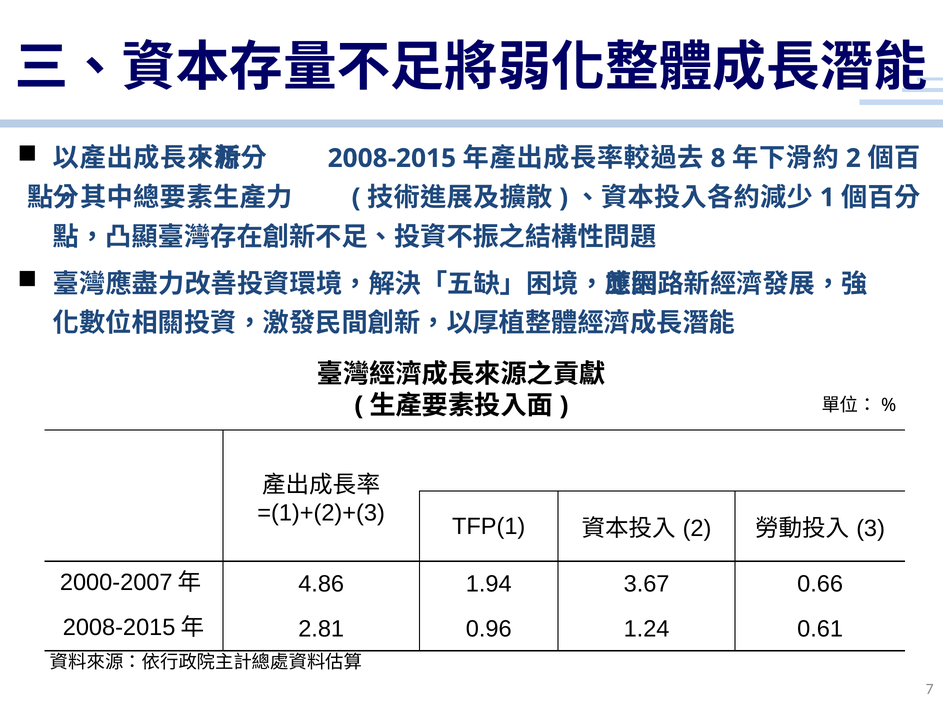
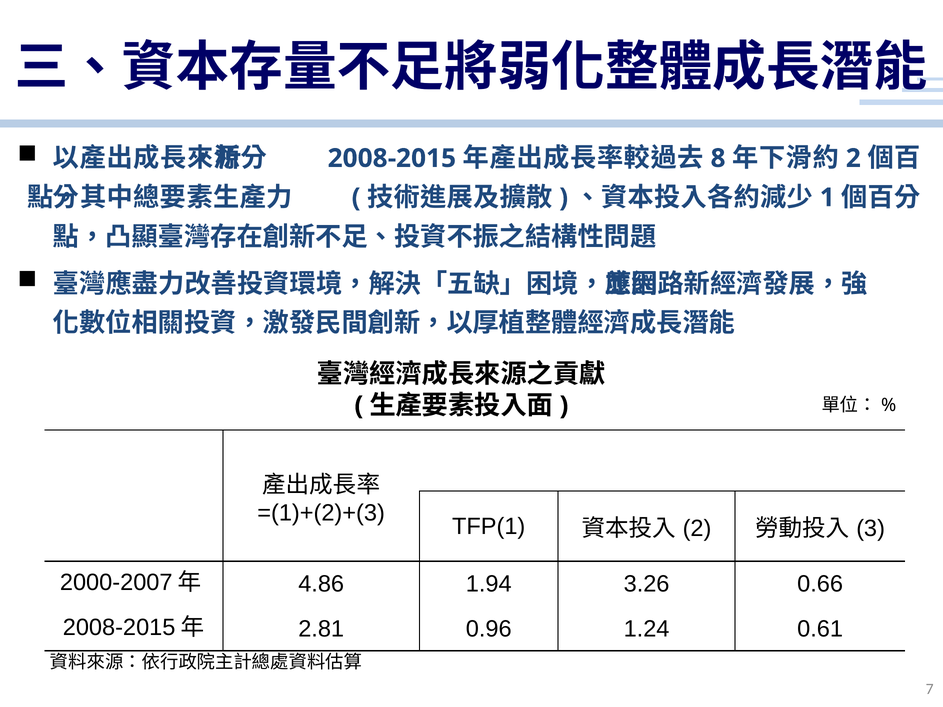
3.67: 3.67 -> 3.26
